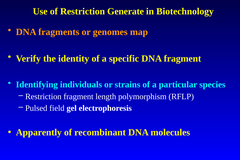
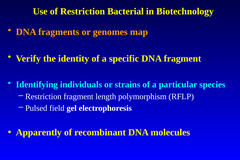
Generate: Generate -> Bacterial
